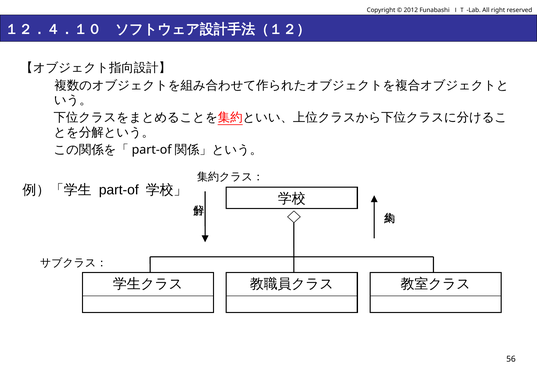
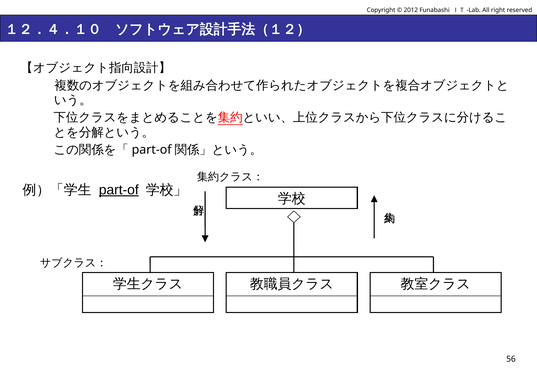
part-of underline: none -> present
